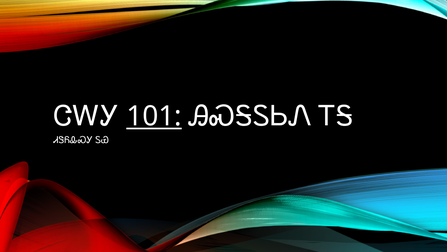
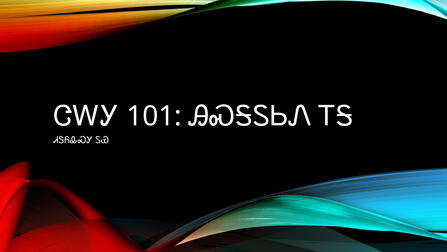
101 underline: present -> none
